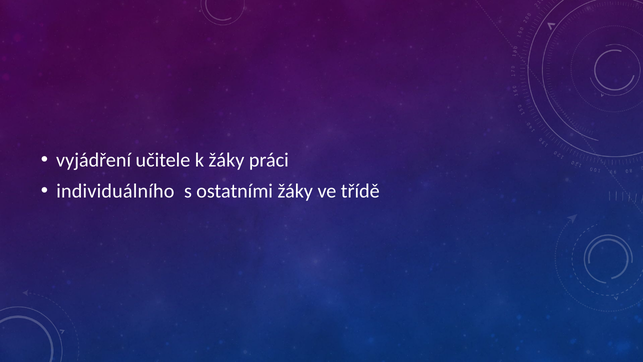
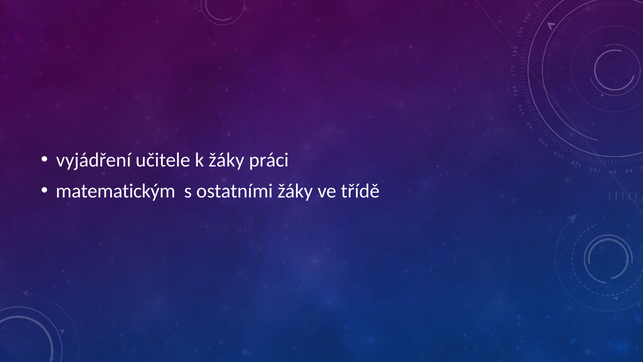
individuálního: individuálního -> matematickým
